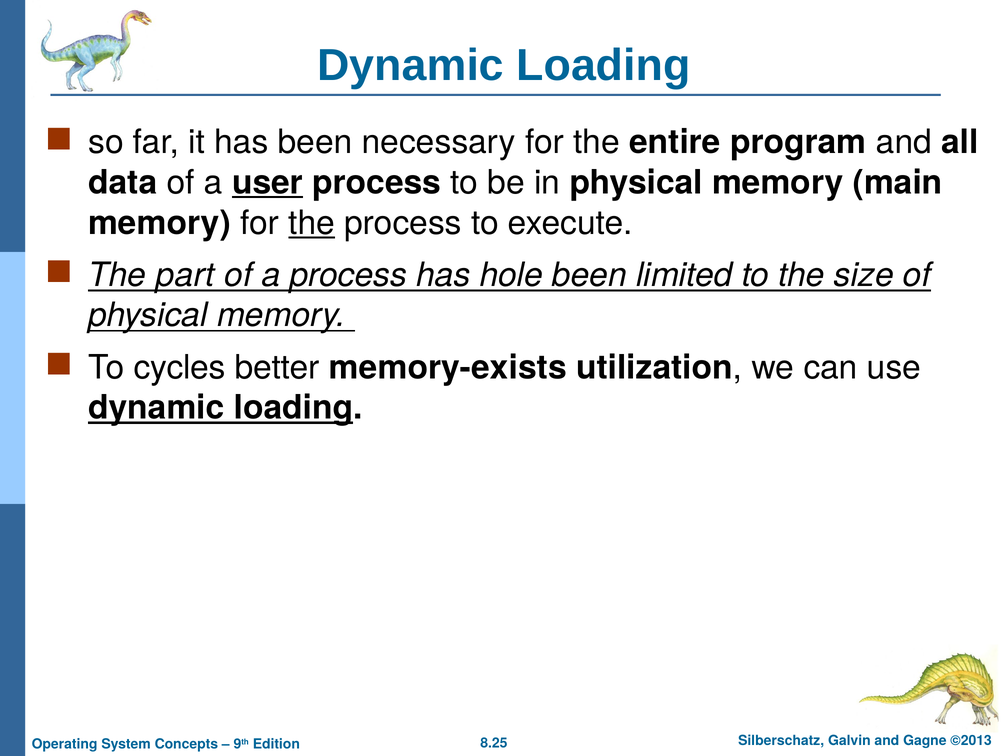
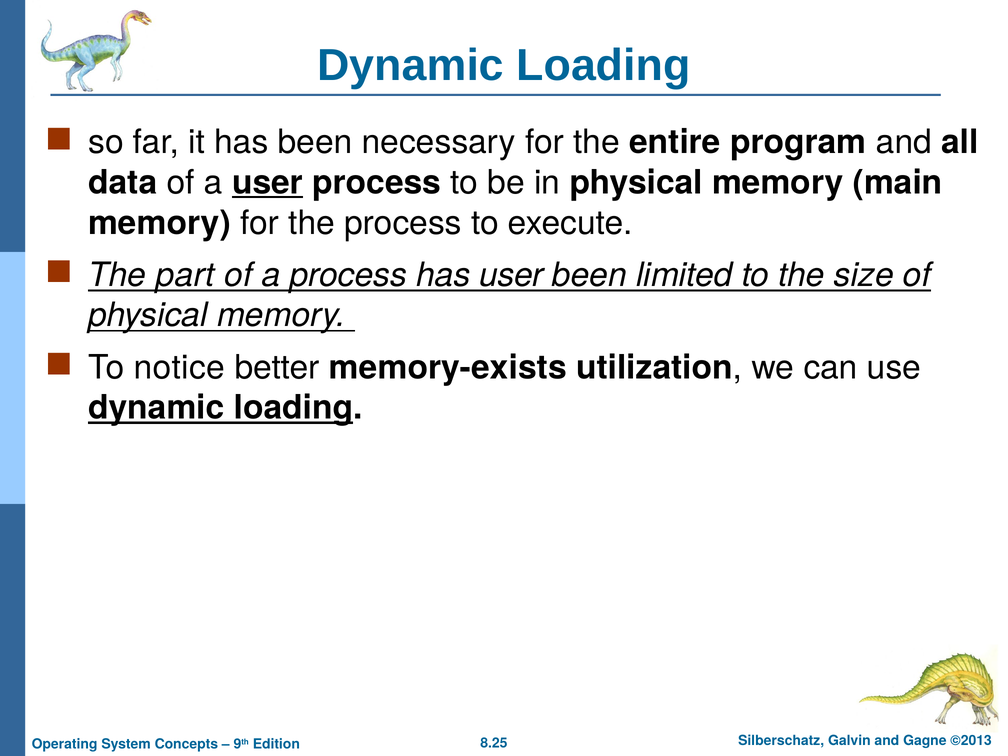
the at (312, 223) underline: present -> none
has hole: hole -> user
cycles: cycles -> notice
